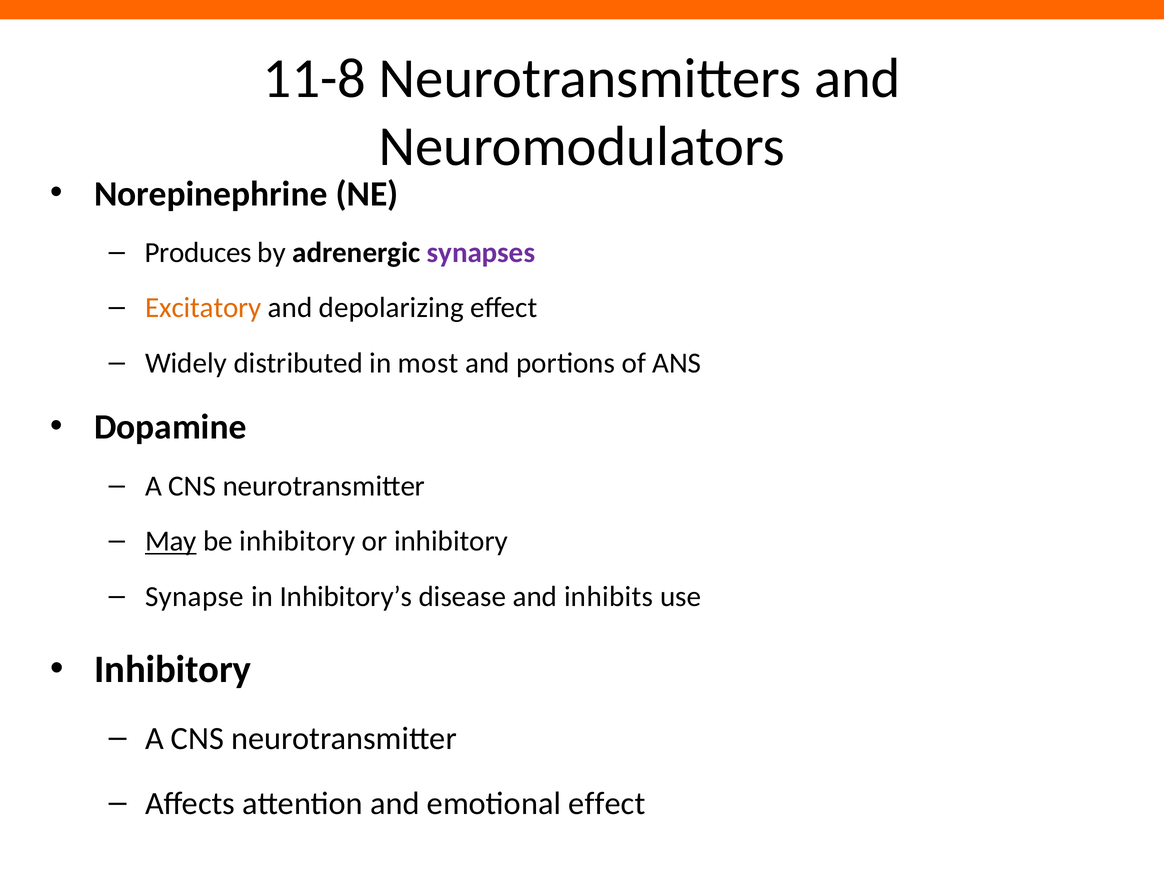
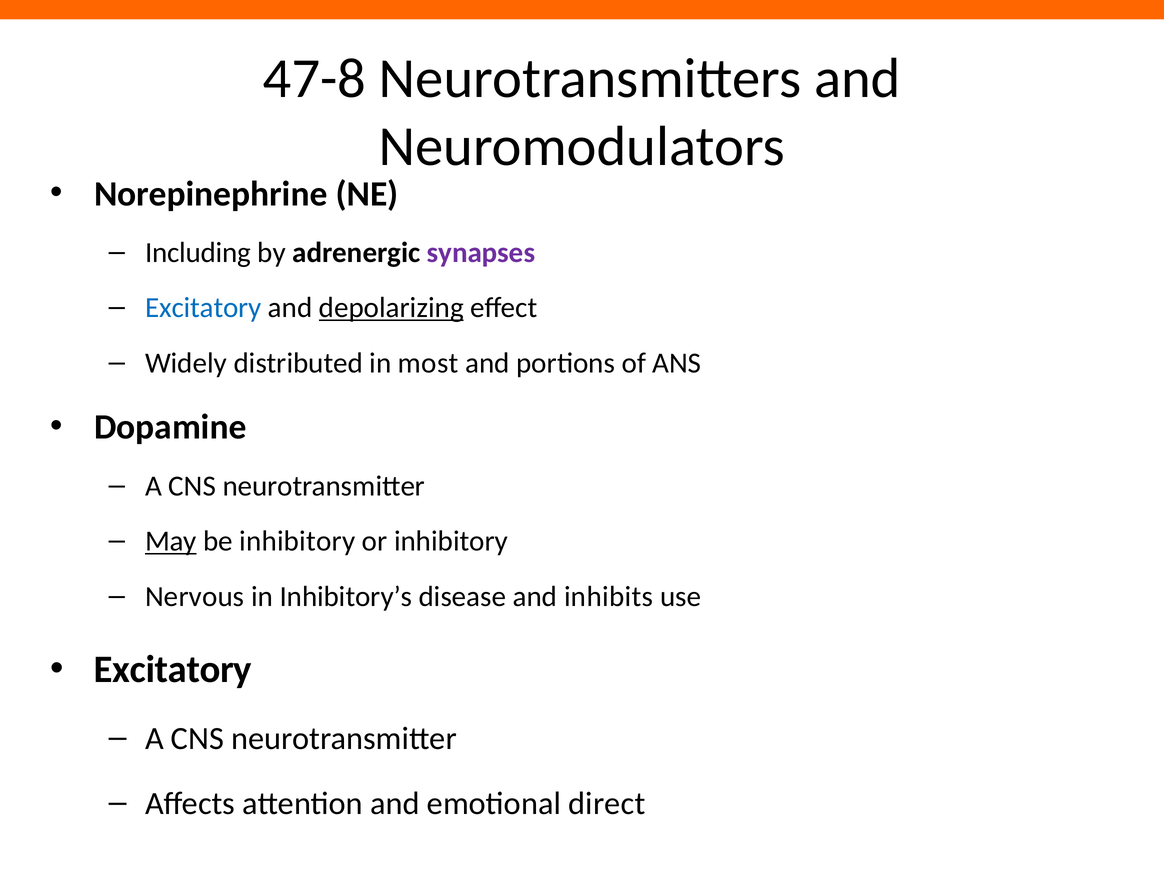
11-8: 11-8 -> 47-8
Produces: Produces -> Including
Excitatory at (203, 308) colour: orange -> blue
depolarizing underline: none -> present
Synapse: Synapse -> Nervous
Inhibitory at (173, 670): Inhibitory -> Excitatory
emotional effect: effect -> direct
